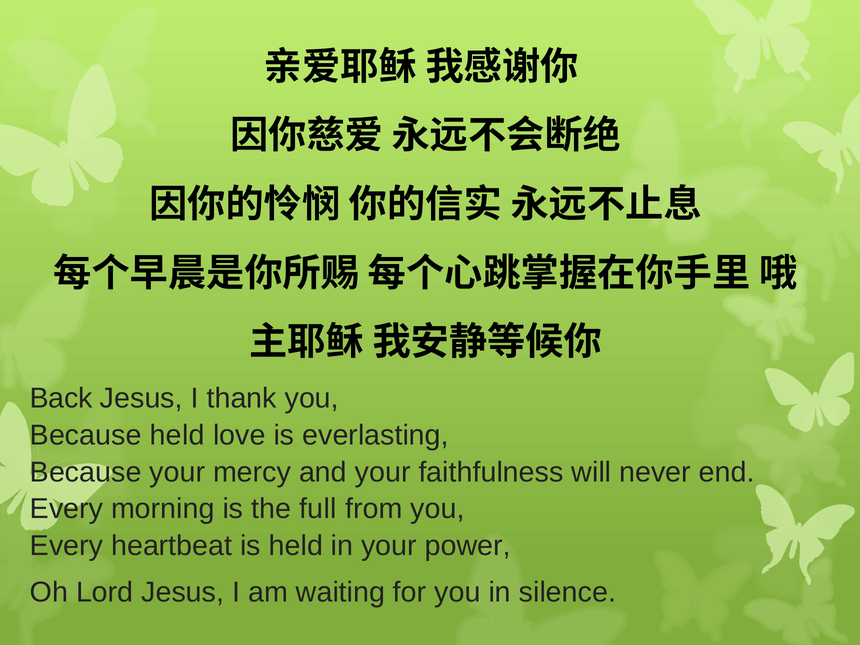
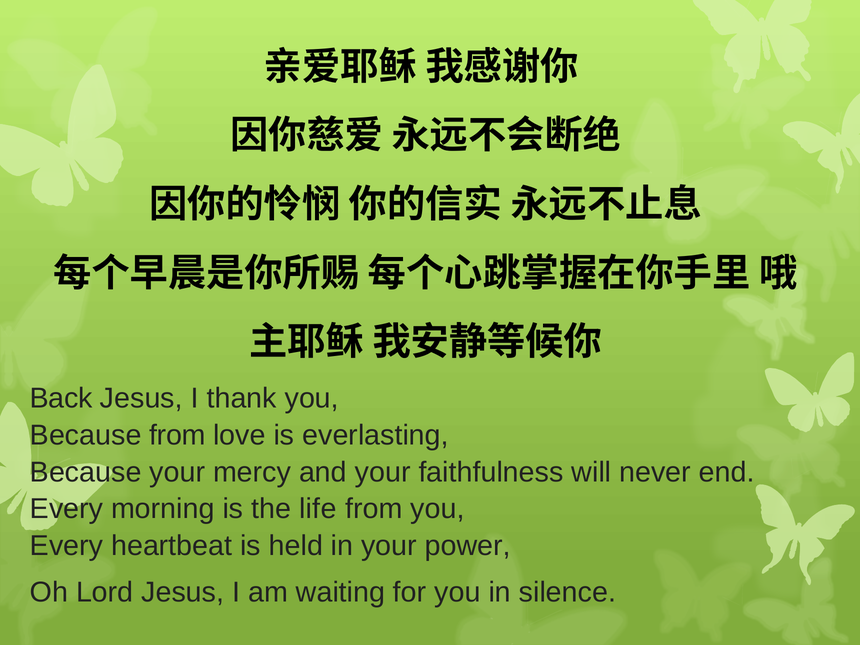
Because held: held -> from
full: full -> life
